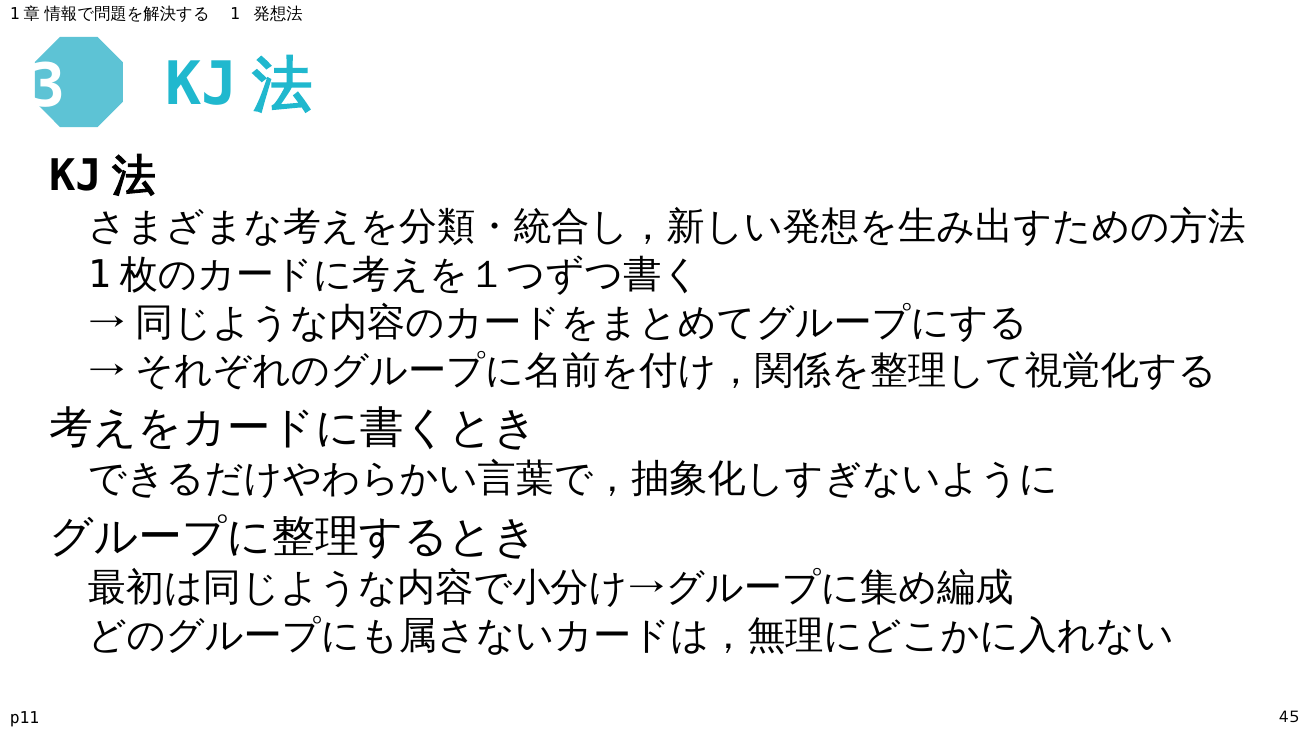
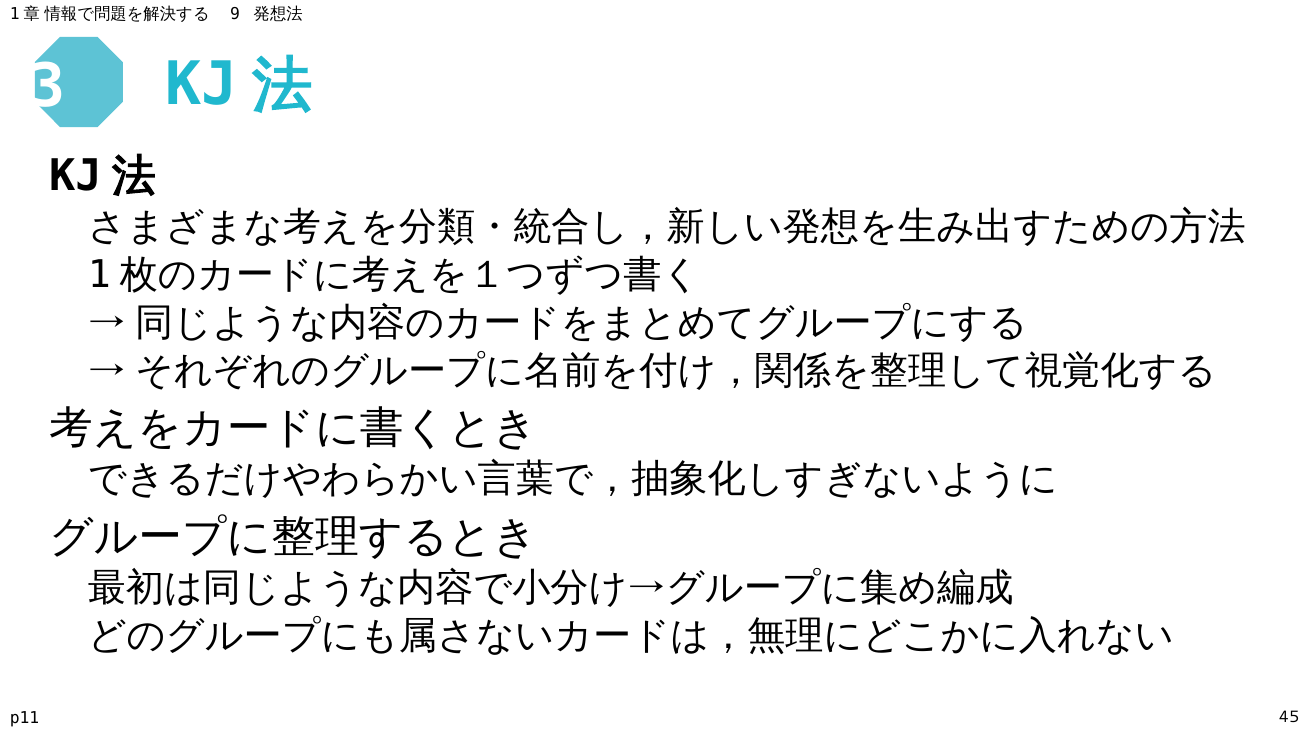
1: 1 -> 9
